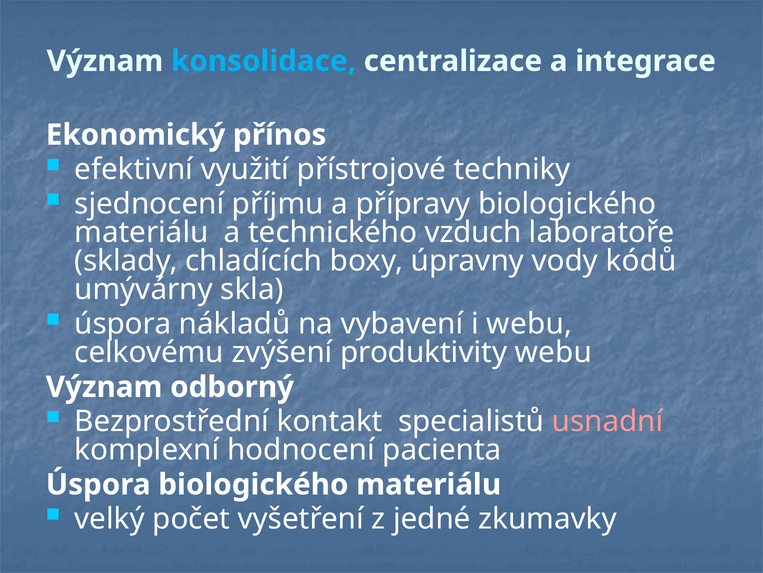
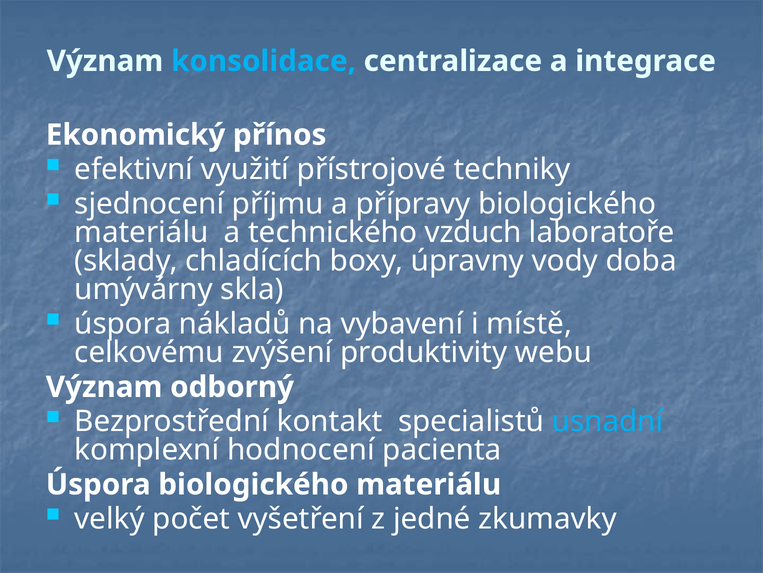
kódů: kódů -> doba
i webu: webu -> místě
usnadní colour: pink -> light blue
